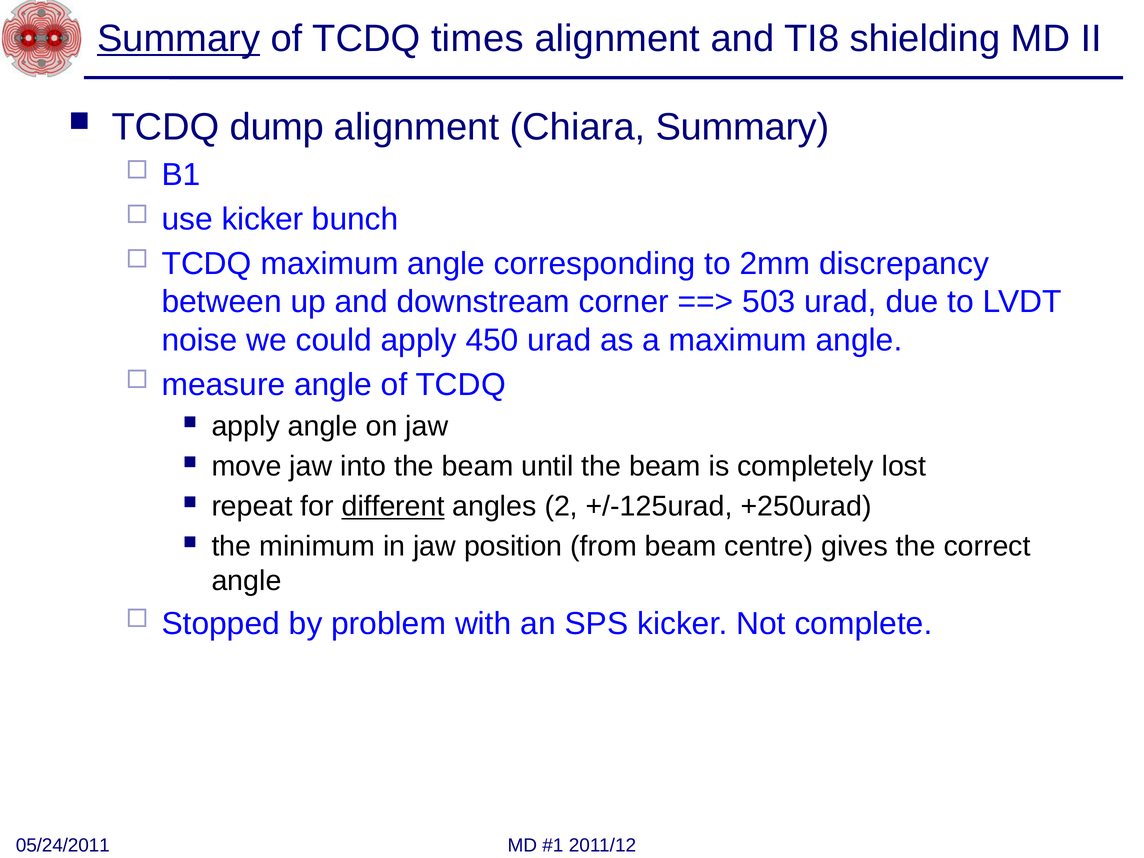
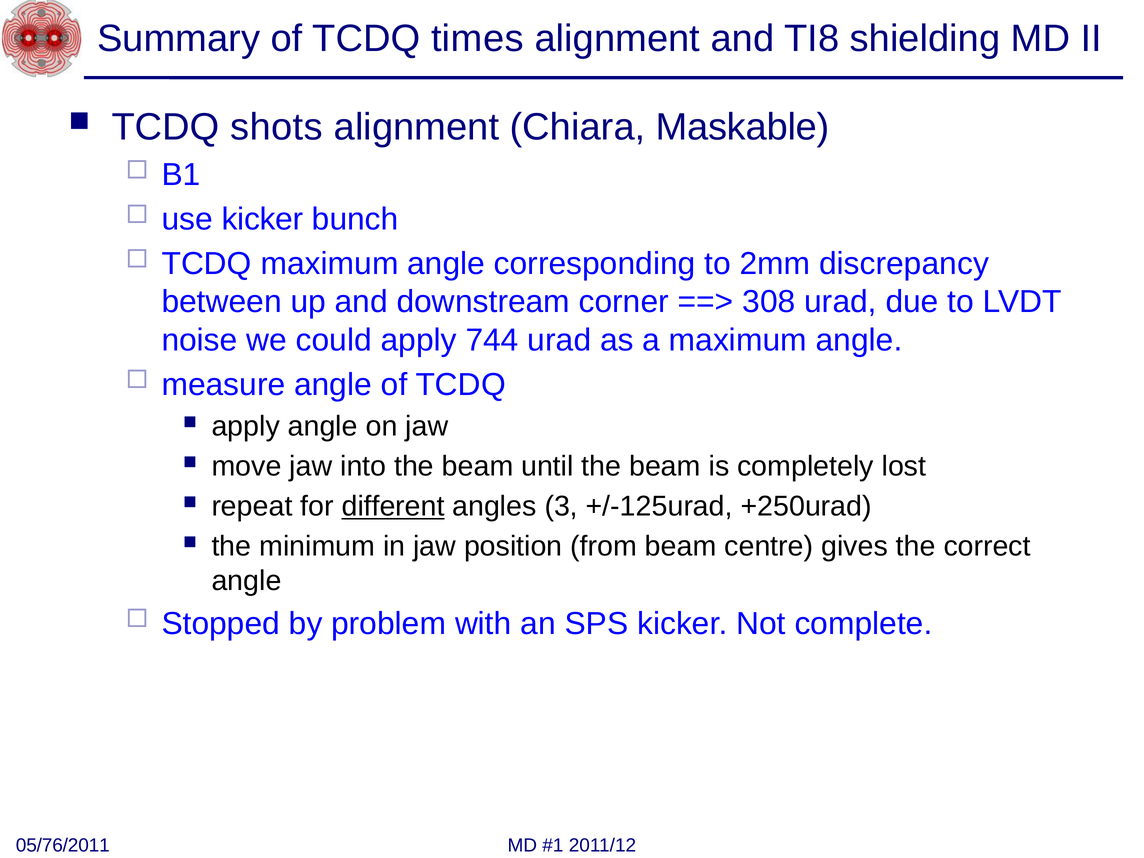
Summary at (179, 39) underline: present -> none
dump: dump -> shots
Chiara Summary: Summary -> Maskable
503: 503 -> 308
450: 450 -> 744
2: 2 -> 3
05/24/2011: 05/24/2011 -> 05/76/2011
